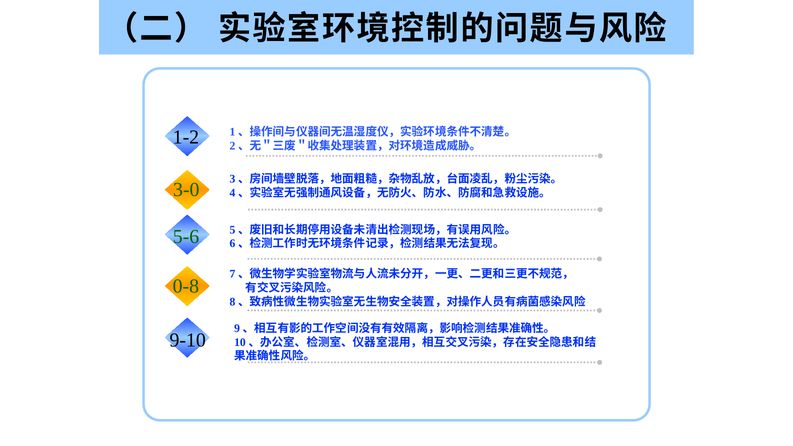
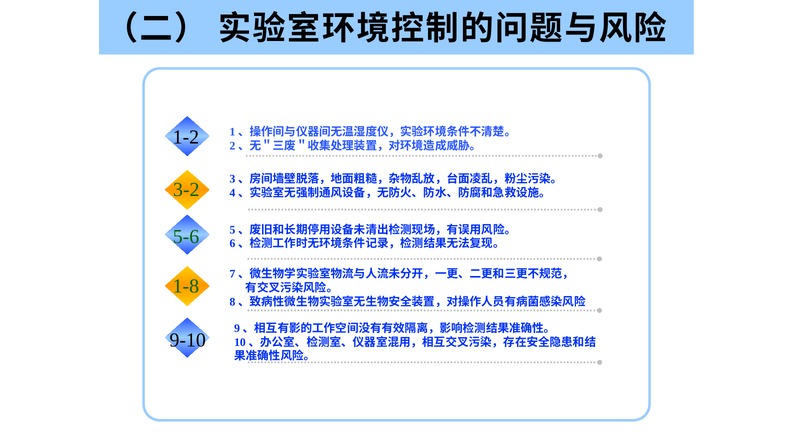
3-0: 3-0 -> 3-2
0-8: 0-8 -> 1-8
